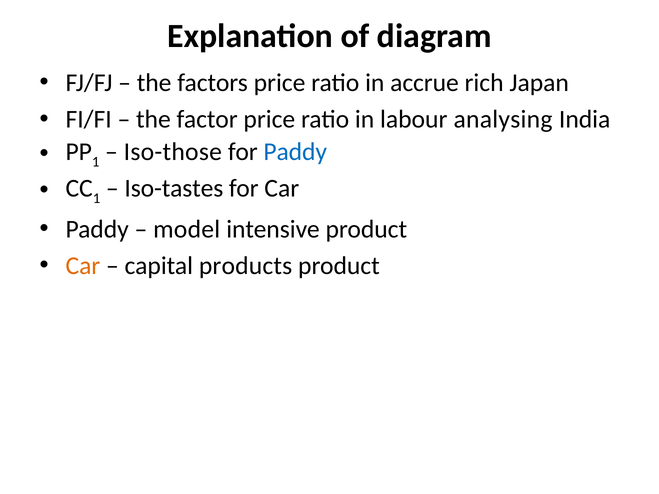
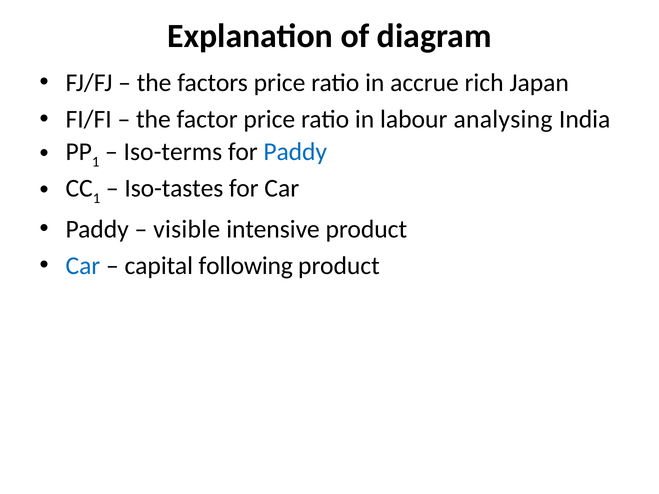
Iso-those: Iso-those -> Iso-terms
model: model -> visible
Car at (83, 266) colour: orange -> blue
products: products -> following
